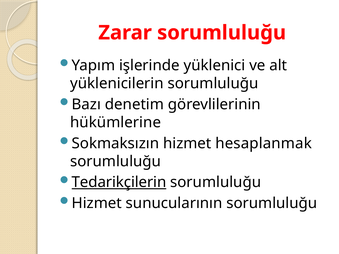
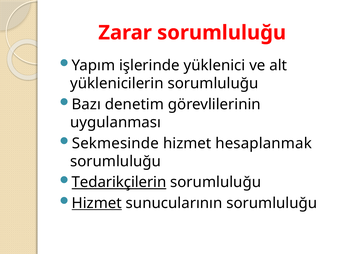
hükümlerine: hükümlerine -> uygulanması
Sokmaksızın: Sokmaksızın -> Sekmesinde
Hizmet at (97, 203) underline: none -> present
